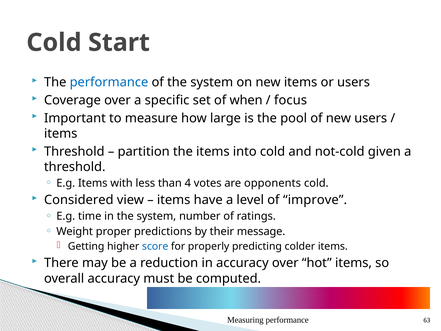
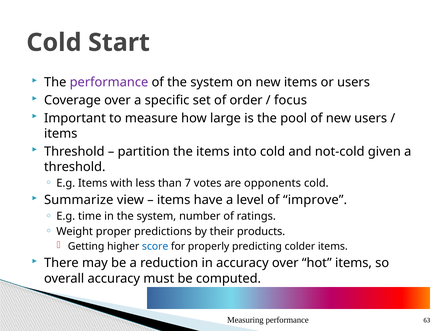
performance at (109, 82) colour: blue -> purple
when: when -> order
4: 4 -> 7
Considered: Considered -> Summarize
message: message -> products
